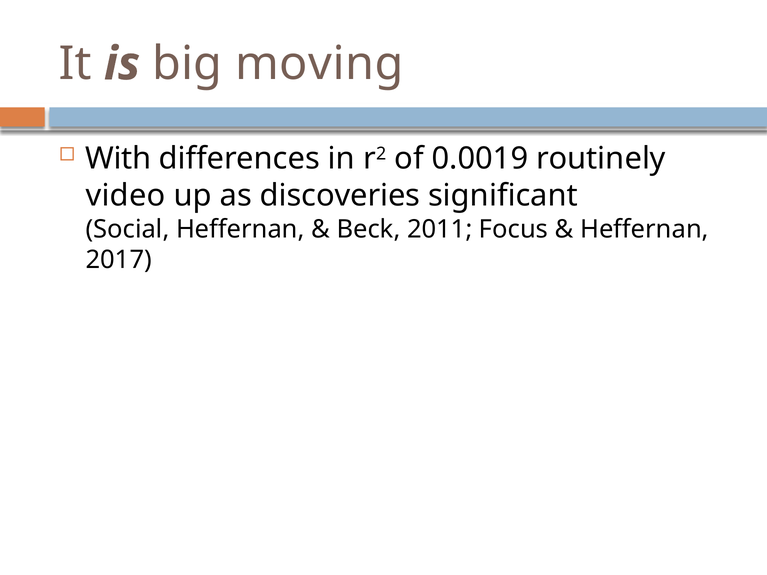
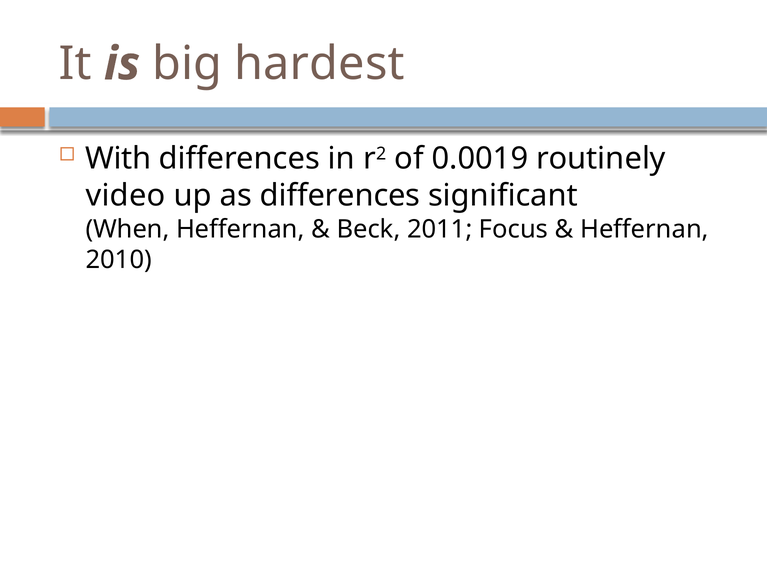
moving: moving -> hardest
as discoveries: discoveries -> differences
Social: Social -> When
2017: 2017 -> 2010
